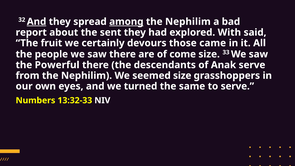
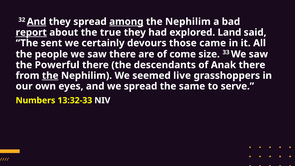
report underline: none -> present
sent: sent -> true
With: With -> Land
fruit: fruit -> sent
Anak serve: serve -> there
the at (50, 76) underline: none -> present
seemed size: size -> live
we turned: turned -> spread
